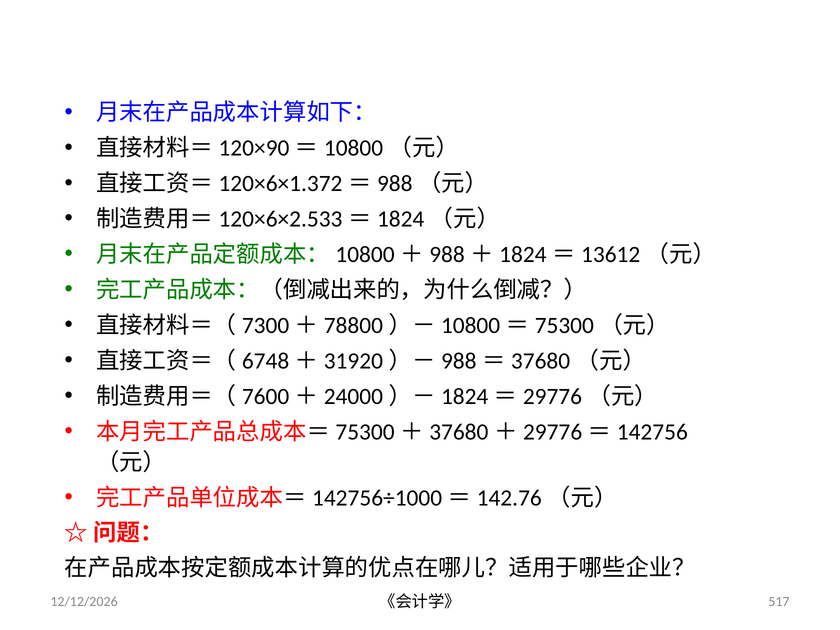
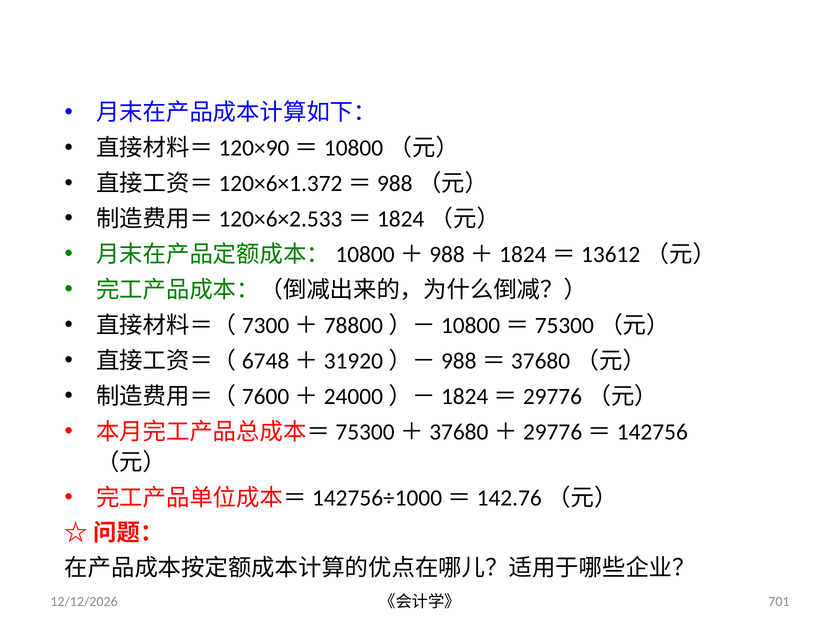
517: 517 -> 701
